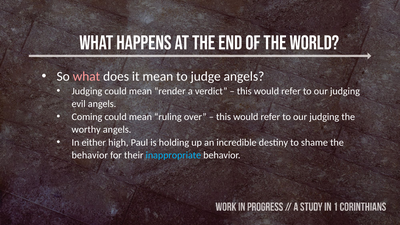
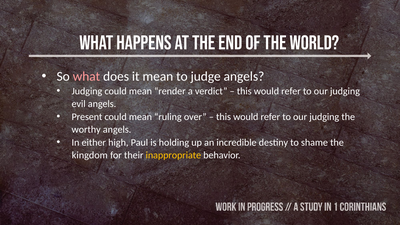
Coming: Coming -> Present
behavior at (90, 155): behavior -> kingdom
inappropriate colour: light blue -> yellow
